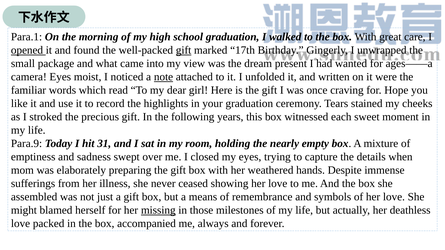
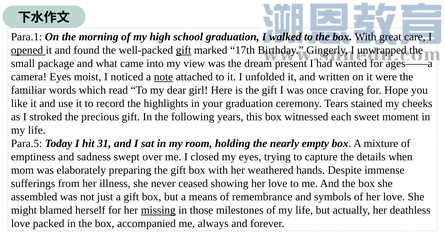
Para.9: Para.9 -> Para.5
